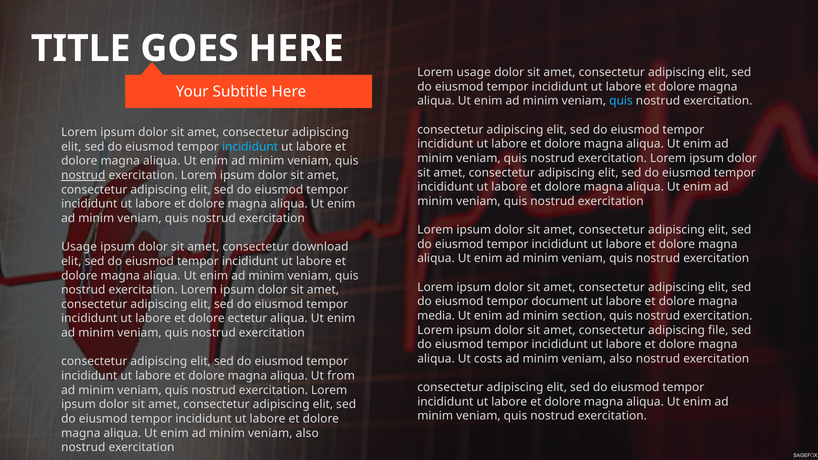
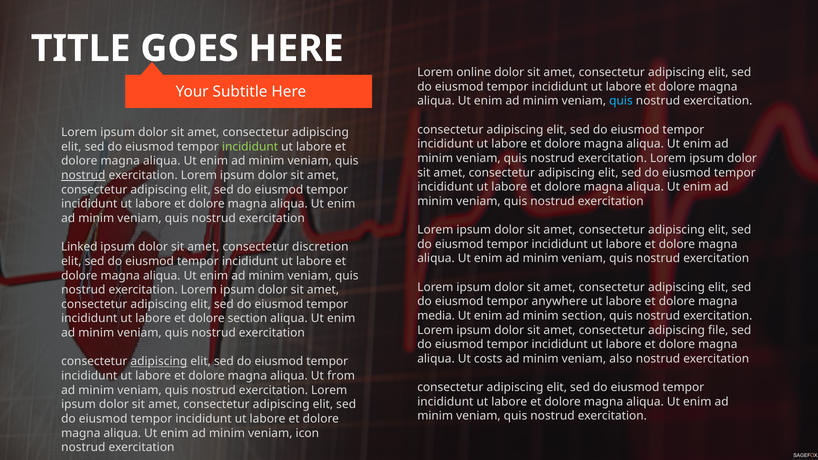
Lorem usage: usage -> online
incididunt at (250, 147) colour: light blue -> light green
Usage at (79, 247): Usage -> Linked
download: download -> discretion
document: document -> anywhere
dolore ectetur: ectetur -> section
adipiscing at (159, 362) underline: none -> present
also at (307, 433): also -> icon
